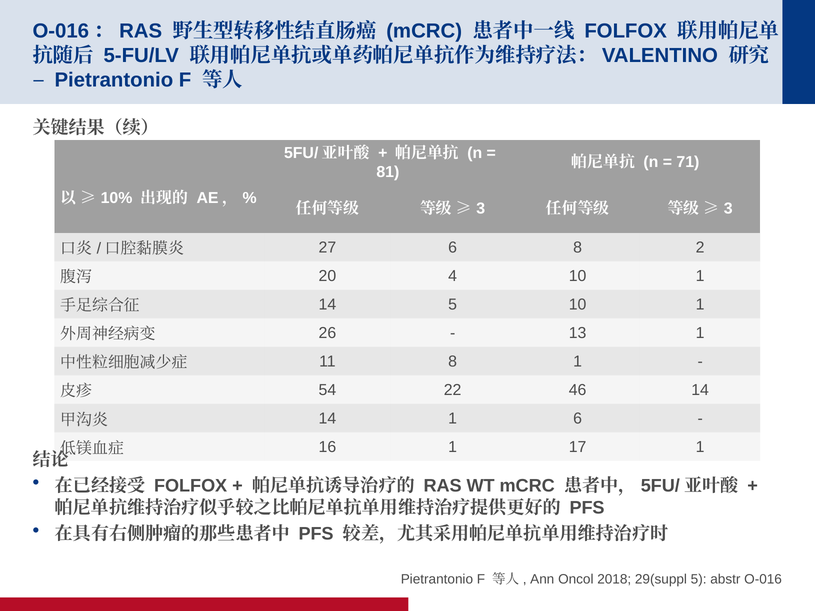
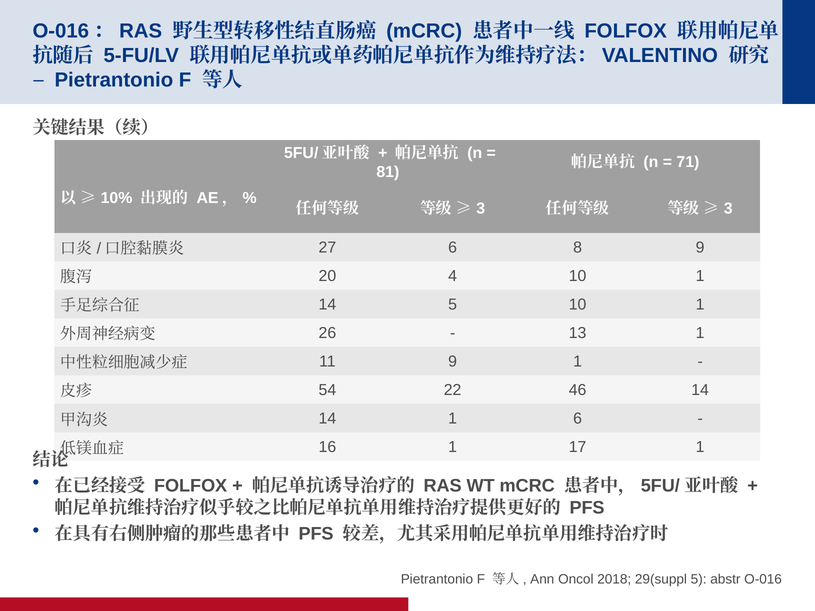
8 2: 2 -> 9
11 8: 8 -> 9
